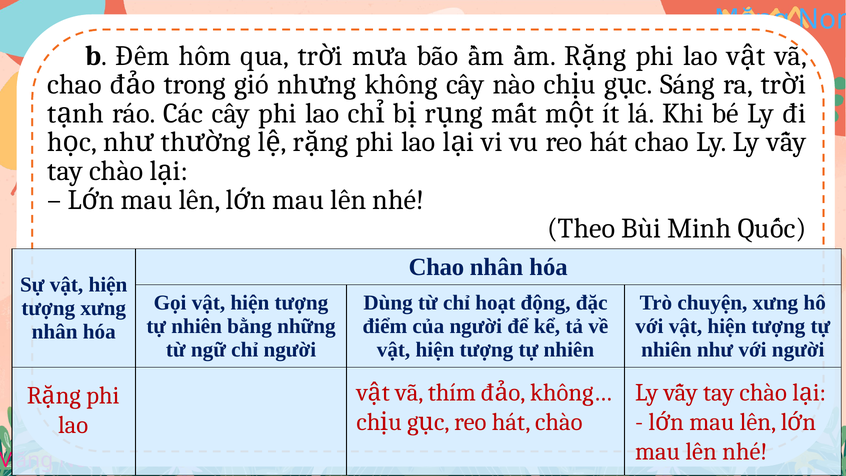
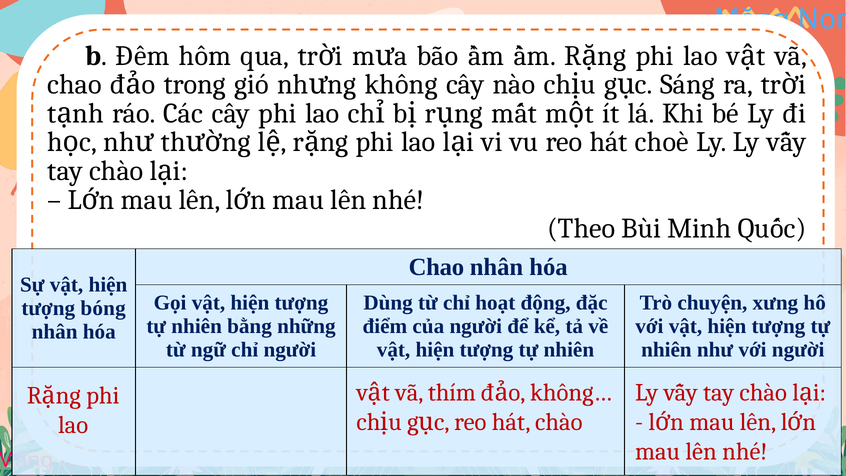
hát chao: chao -> choè
tượng xưng: xưng -> bóng
